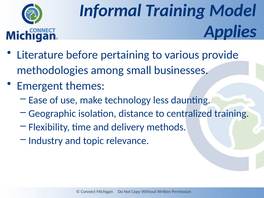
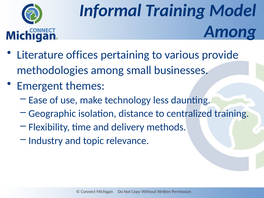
Applies at (230, 32): Applies -> Among
before: before -> offices
